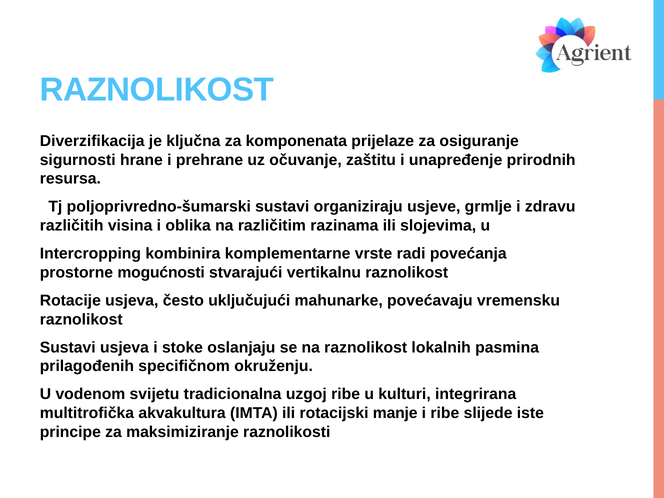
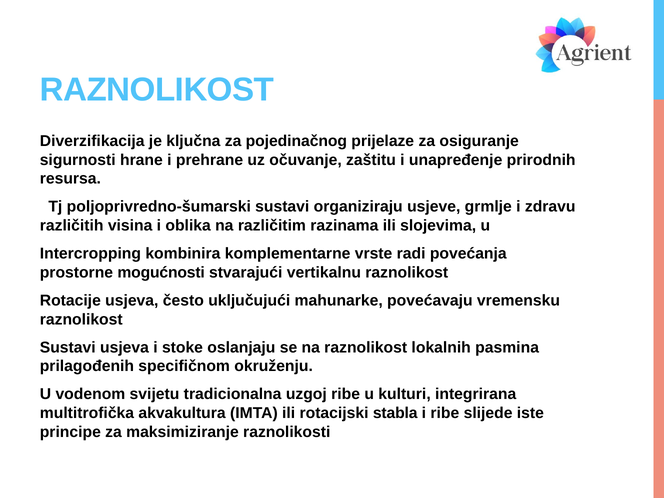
komponenata: komponenata -> pojedinačnog
manje: manje -> stabla
